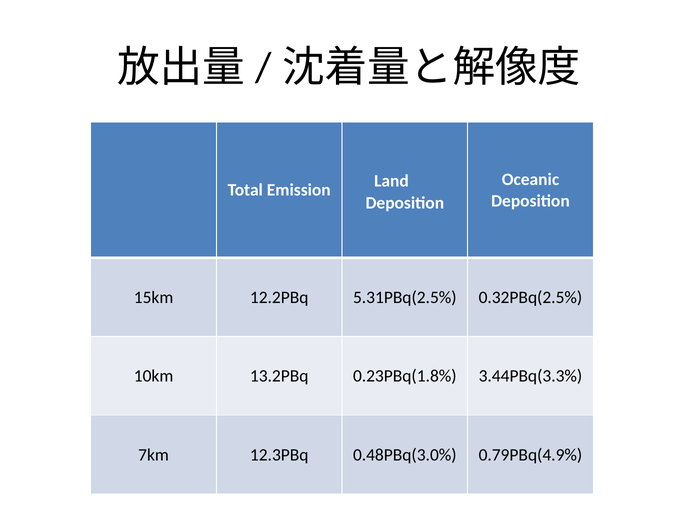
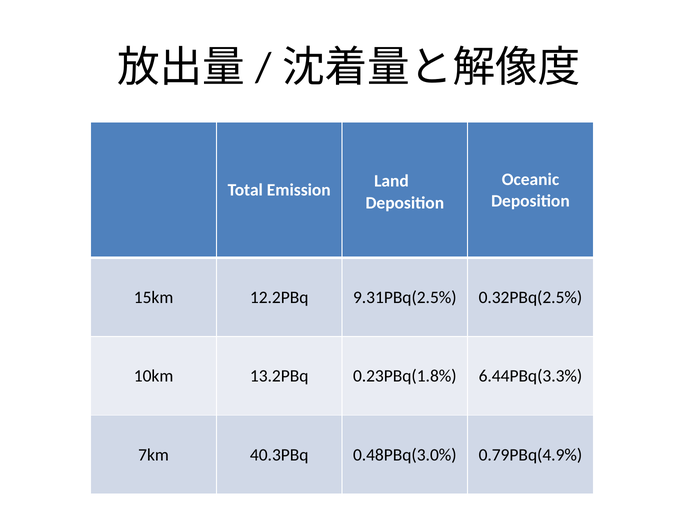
5.31PBq(2.5%: 5.31PBq(2.5% -> 9.31PBq(2.5%
3.44PBq(3.3%: 3.44PBq(3.3% -> 6.44PBq(3.3%
12.3PBq: 12.3PBq -> 40.3PBq
